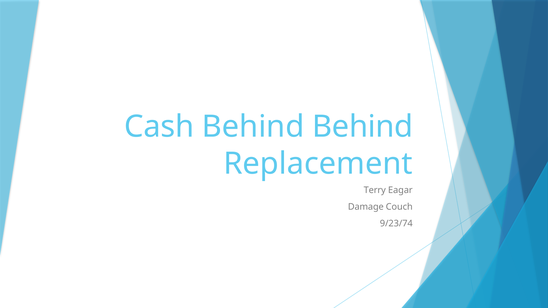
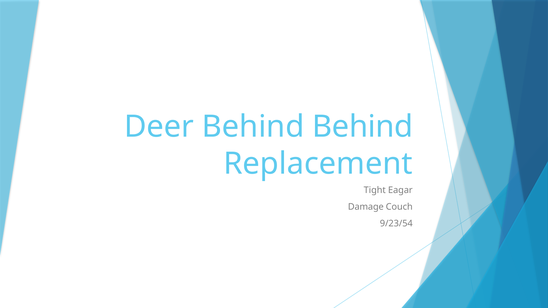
Cash: Cash -> Deer
Terry: Terry -> Tight
9/23/74: 9/23/74 -> 9/23/54
